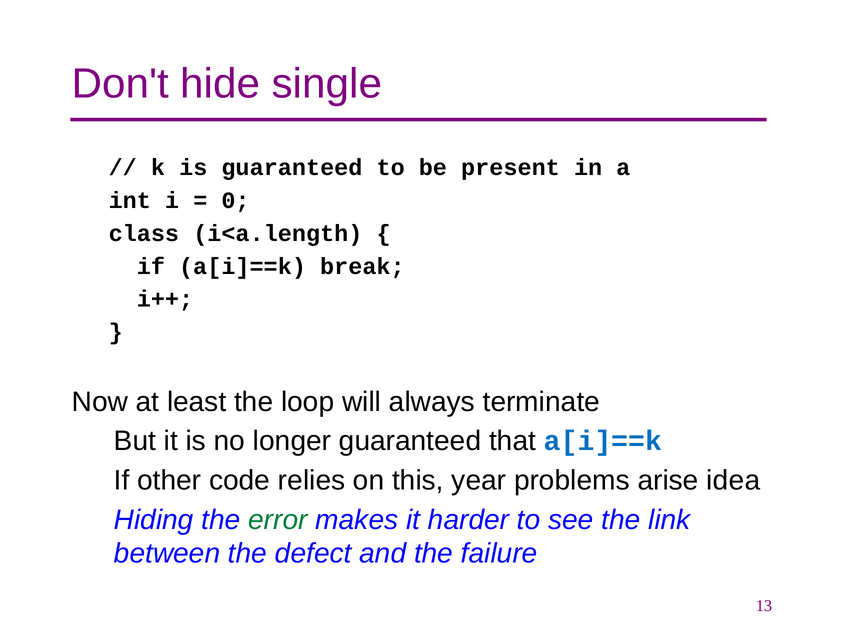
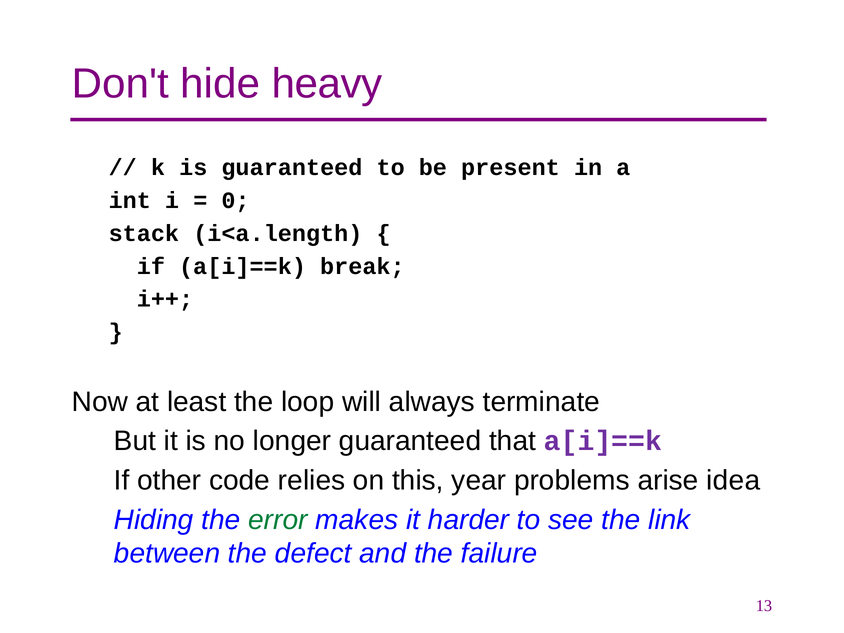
single: single -> heavy
class: class -> stack
a[i]==k at (603, 441) colour: blue -> purple
